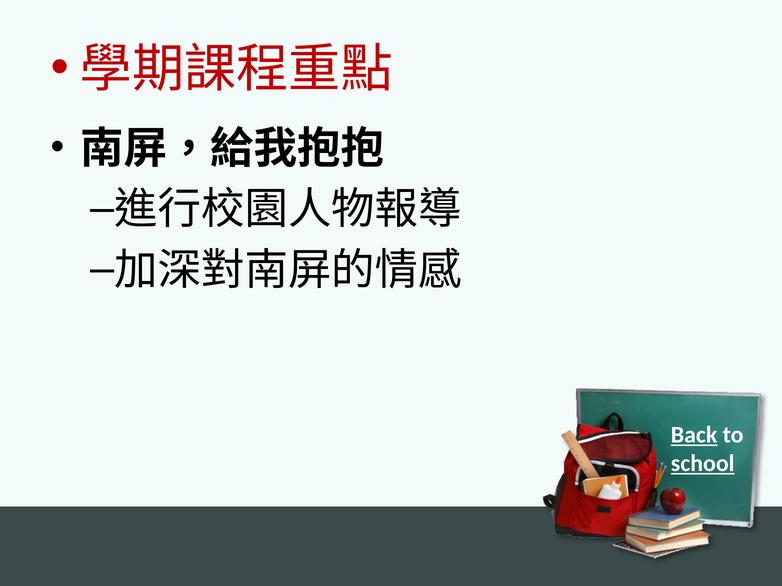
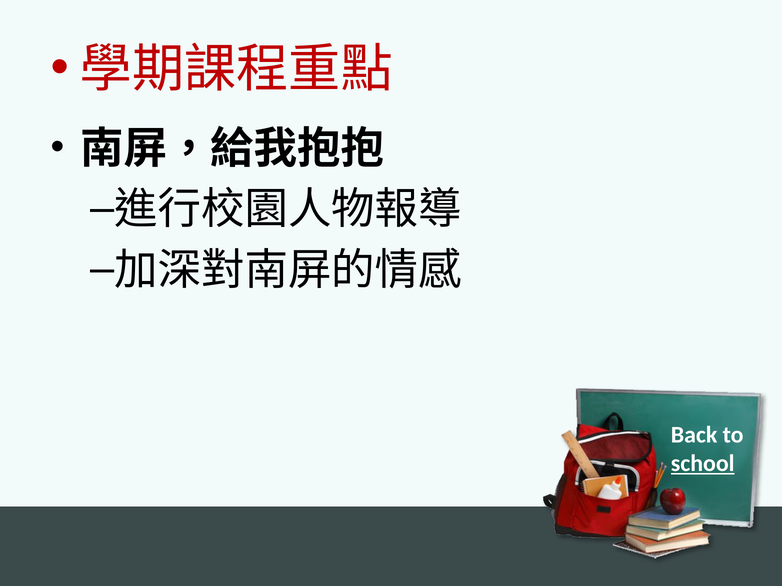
Back underline: present -> none
